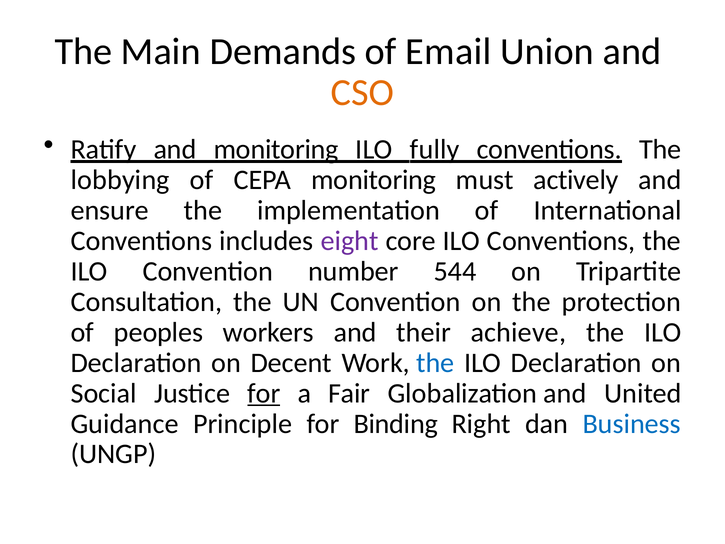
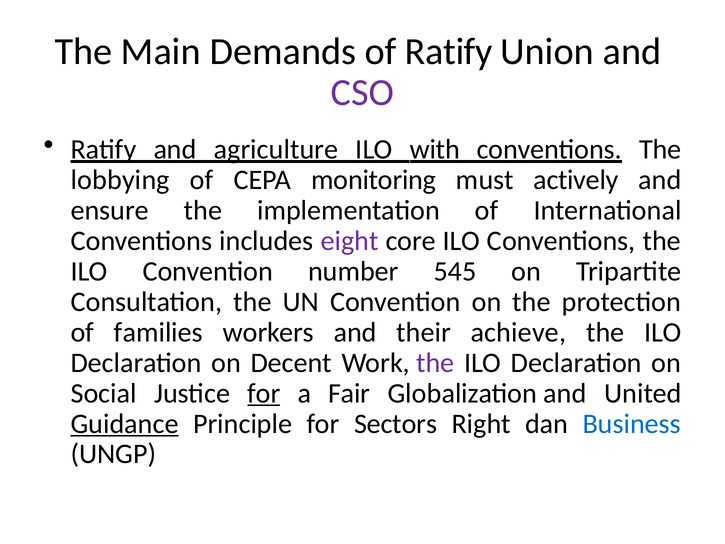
of Email: Email -> Ratify
CSO colour: orange -> purple
and monitoring: monitoring -> agriculture
fully: fully -> with
544: 544 -> 545
peoples: peoples -> families
the at (435, 363) colour: blue -> purple
Guidance underline: none -> present
Binding: Binding -> Sectors
